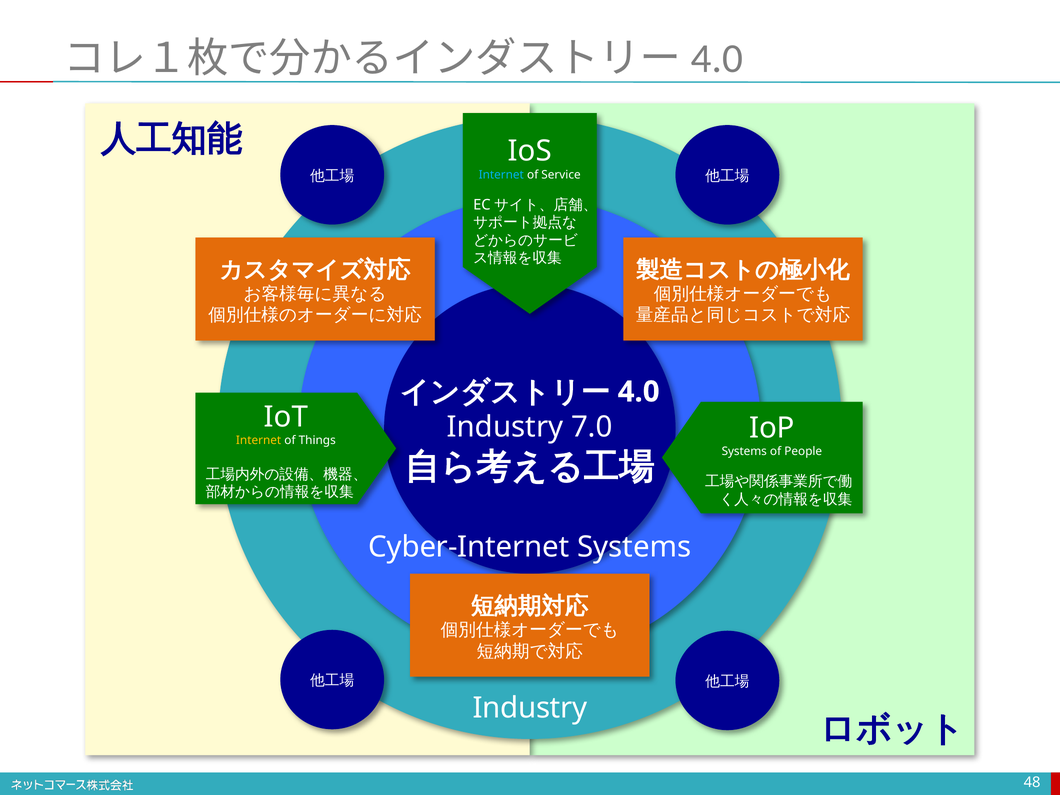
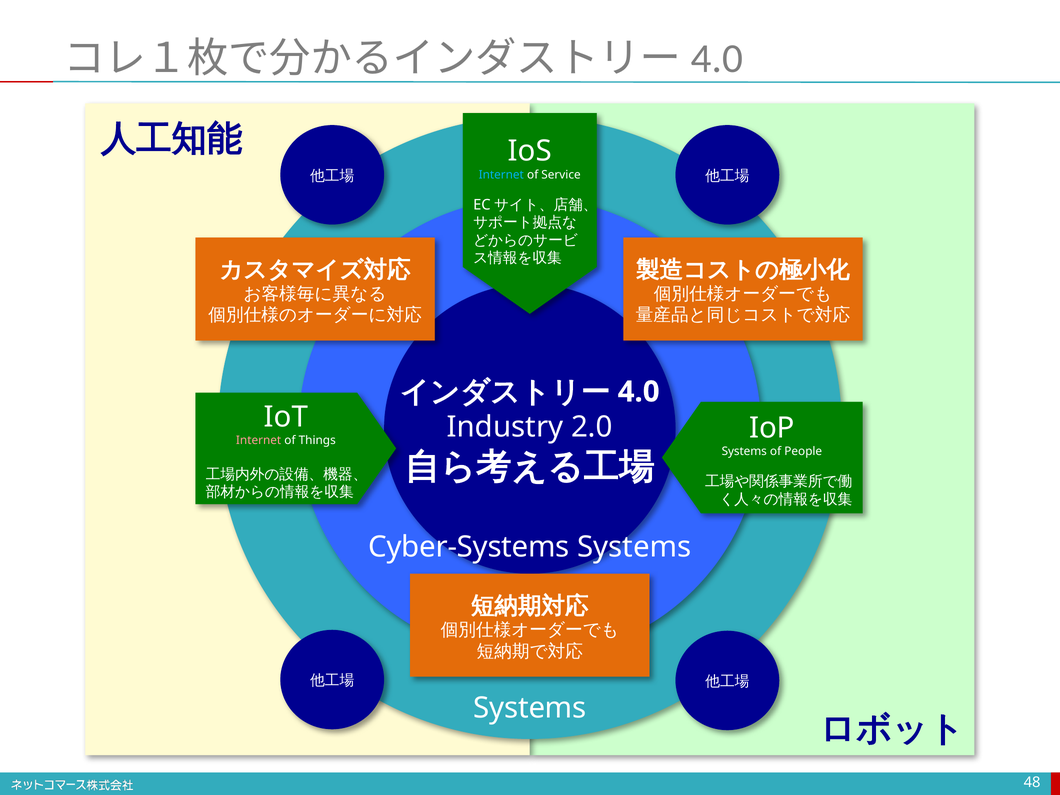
7.0: 7.0 -> 2.0
Internet at (259, 440) colour: yellow -> pink
Cyber-Internet: Cyber-Internet -> Cyber-Systems
Industry at (530, 708): Industry -> Systems
